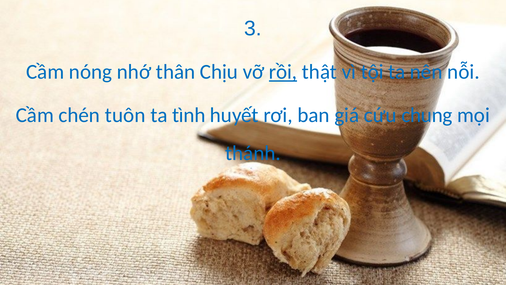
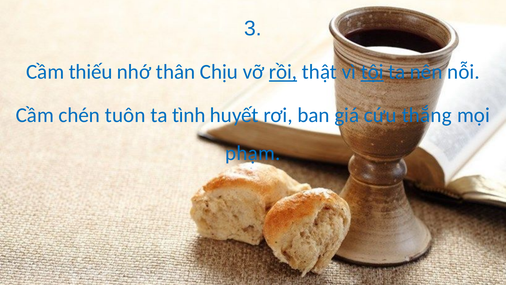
nóng: nóng -> thiếu
tội underline: none -> present
chung: chung -> thắng
thánh: thánh -> phạm
